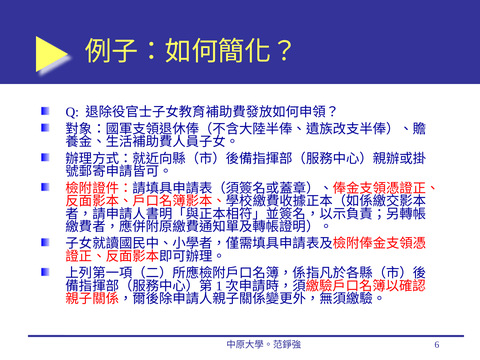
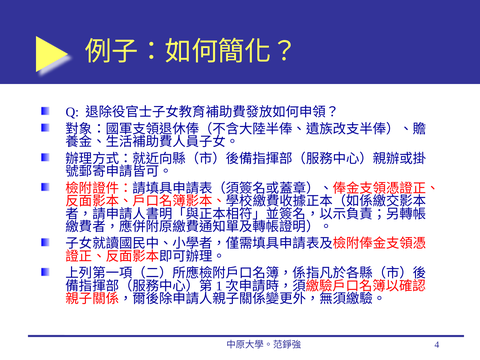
6: 6 -> 4
